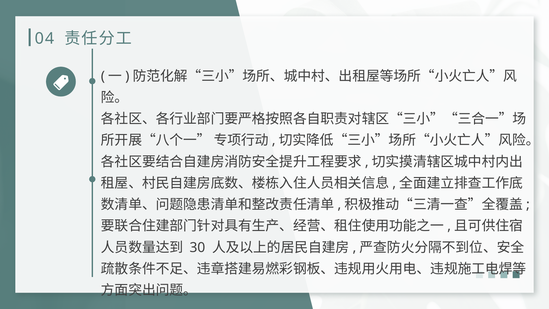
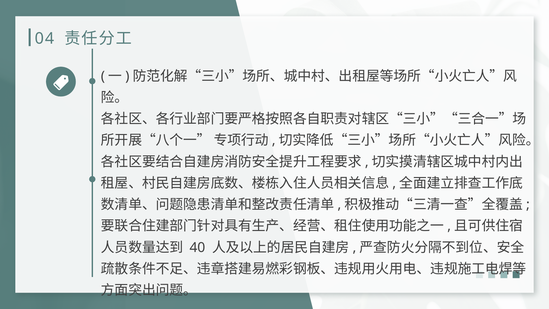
30: 30 -> 40
